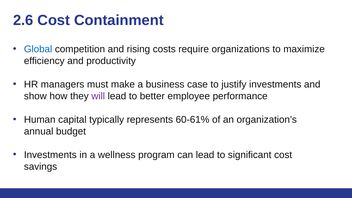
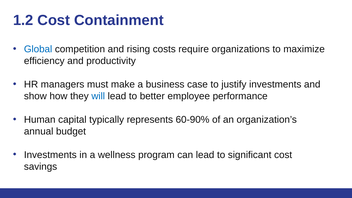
2.6: 2.6 -> 1.2
will colour: purple -> blue
60-61%: 60-61% -> 60-90%
